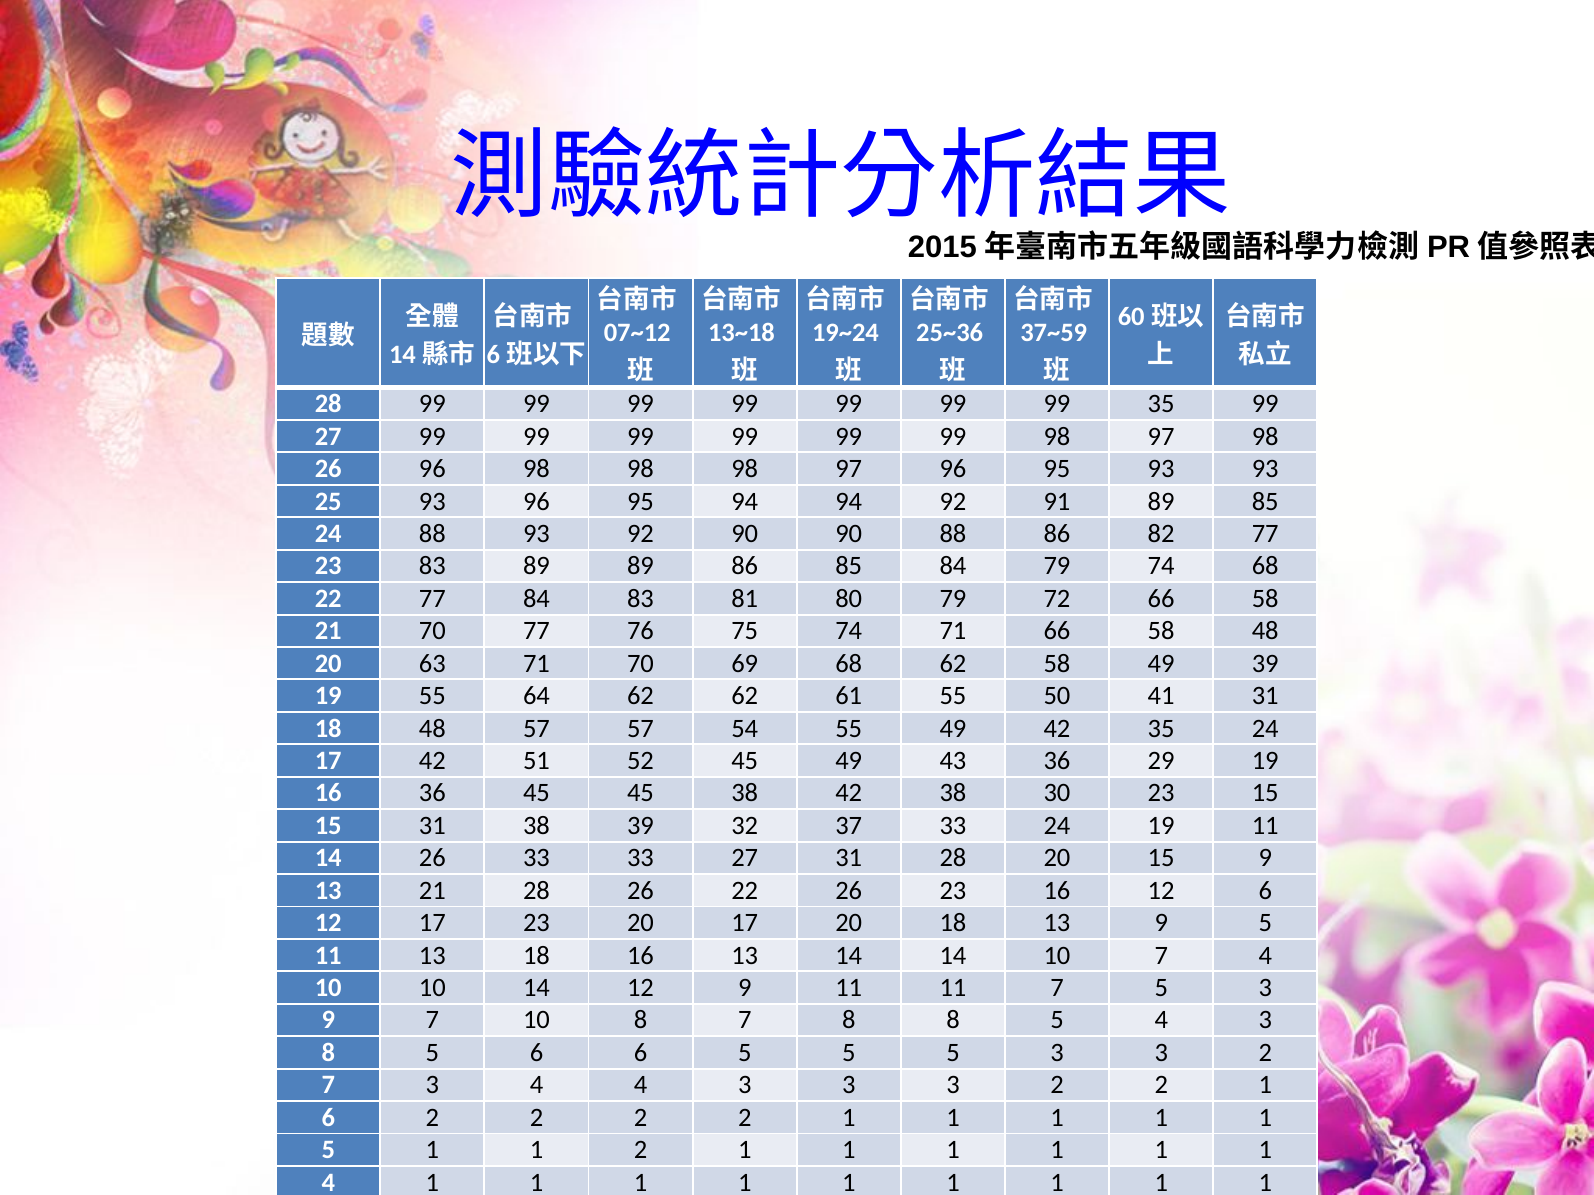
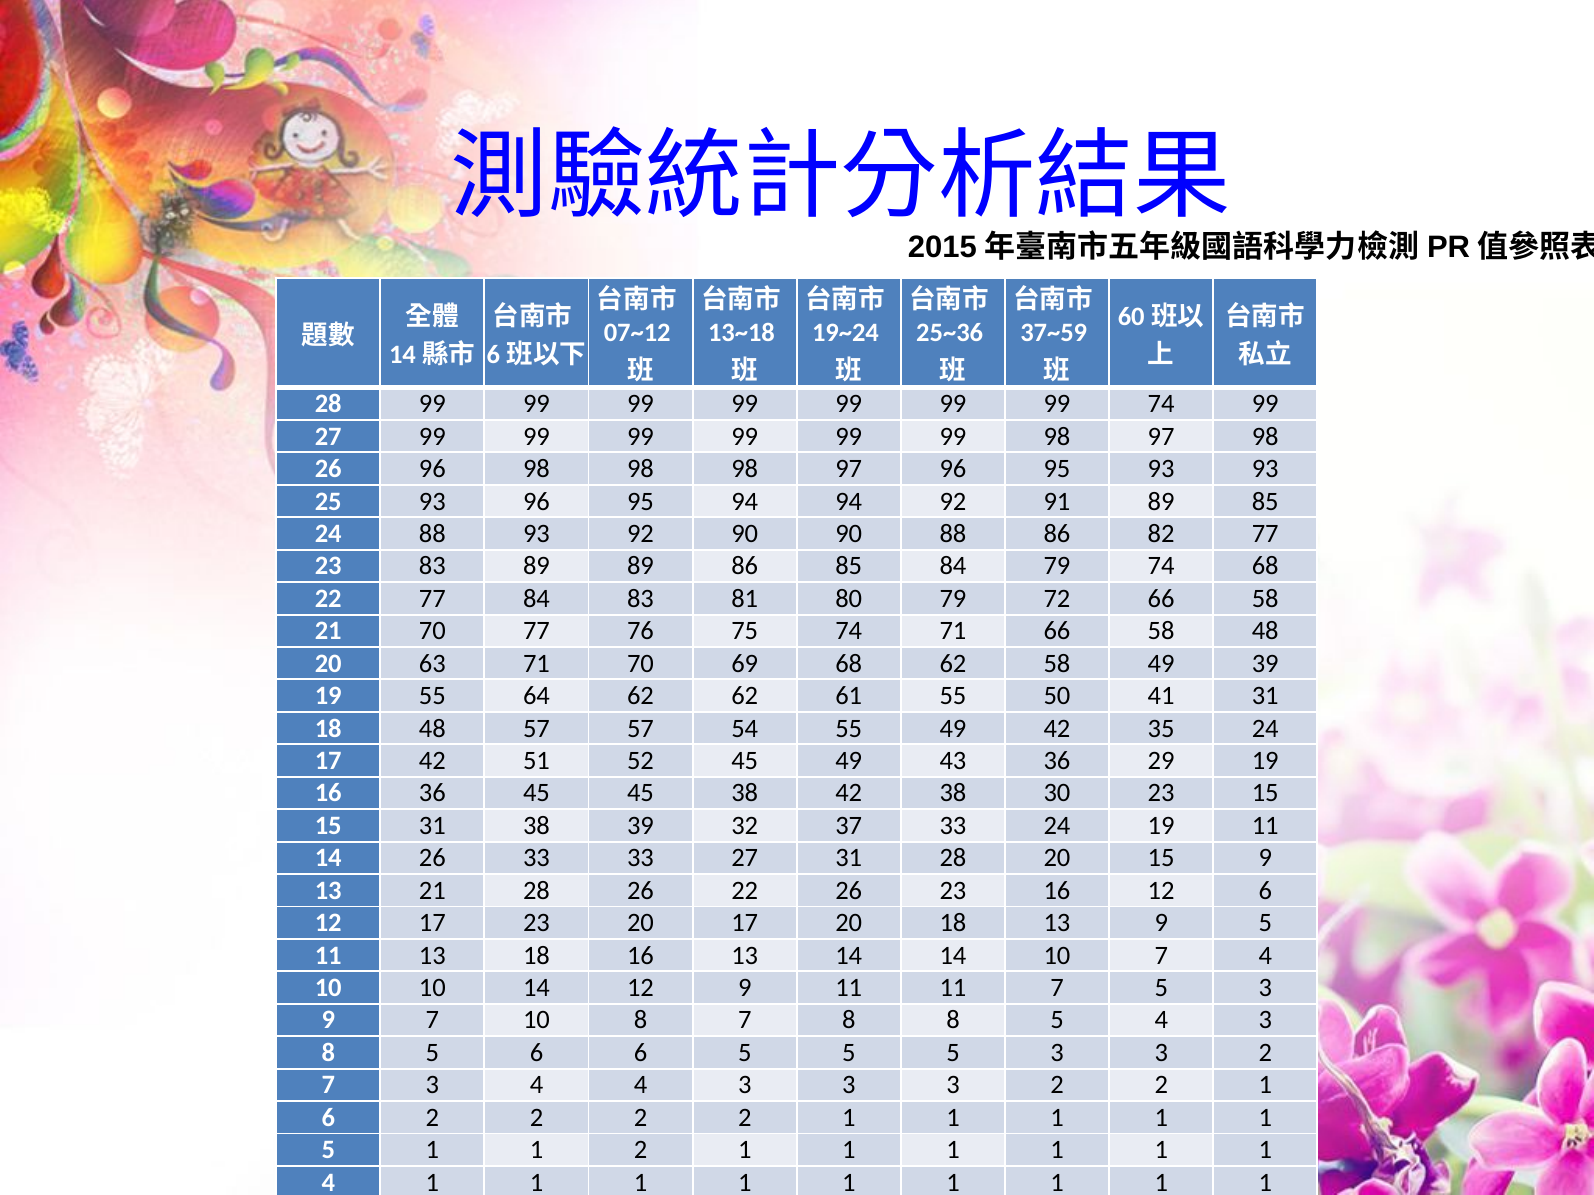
99 35: 35 -> 74
